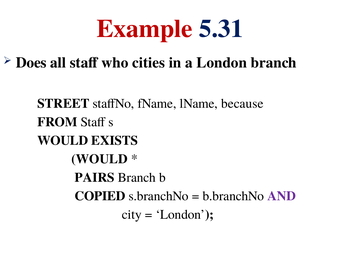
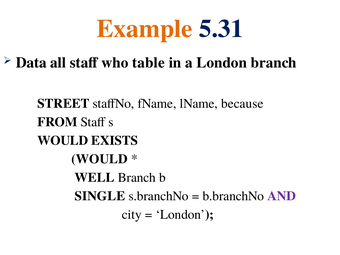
Example colour: red -> orange
Does: Does -> Data
cities: cities -> table
PAIRS: PAIRS -> WELL
COPIED: COPIED -> SINGLE
